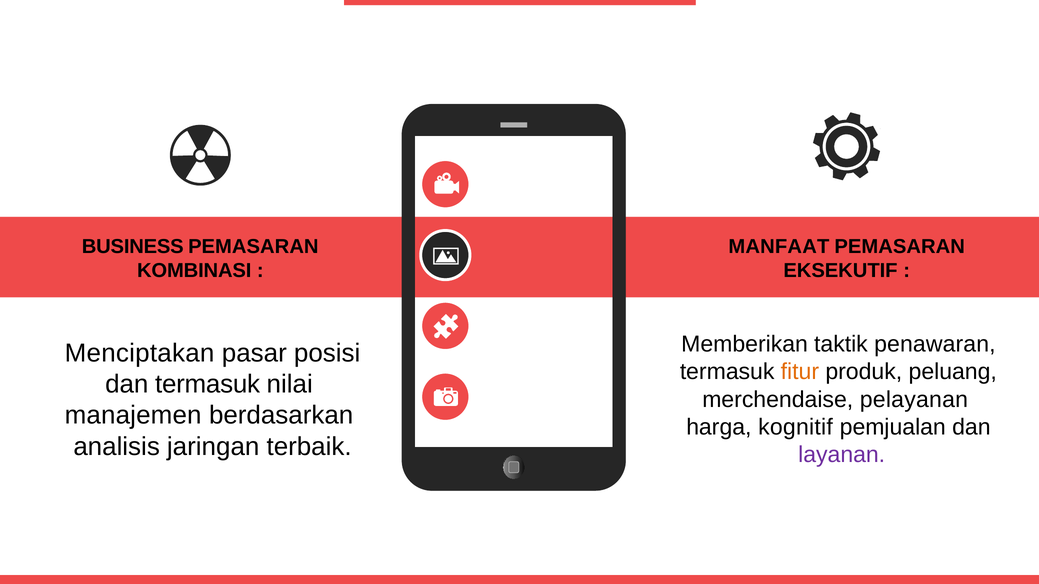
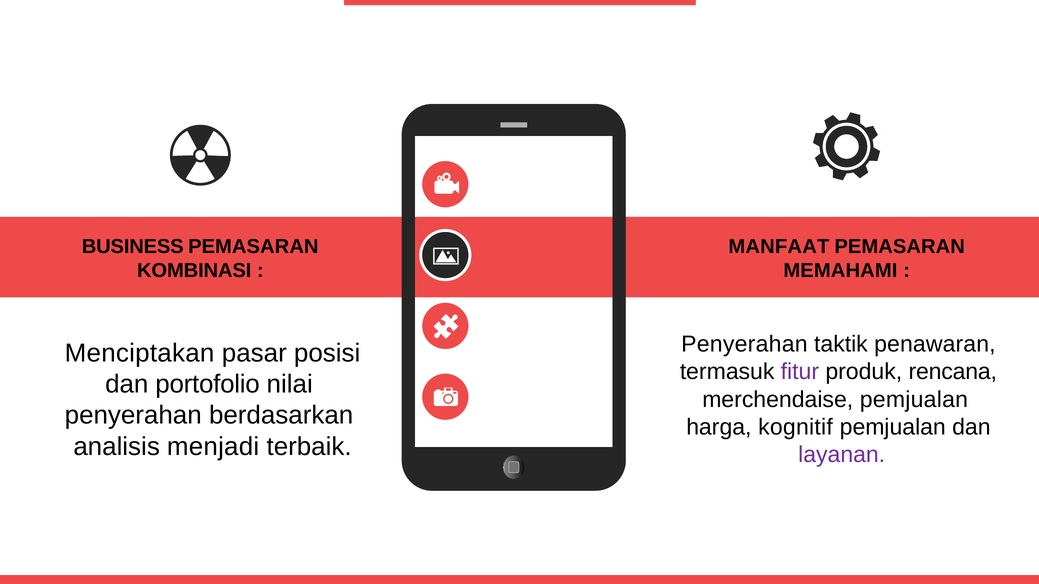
EKSEKUTIF: EKSEKUTIF -> MEMAHAMI
Memberikan at (745, 344): Memberikan -> Penyerahan
fitur colour: orange -> purple
peluang: peluang -> rencana
dan termasuk: termasuk -> portofolio
merchendaise pelayanan: pelayanan -> pemjualan
manajemen at (133, 416): manajemen -> penyerahan
jaringan: jaringan -> menjadi
